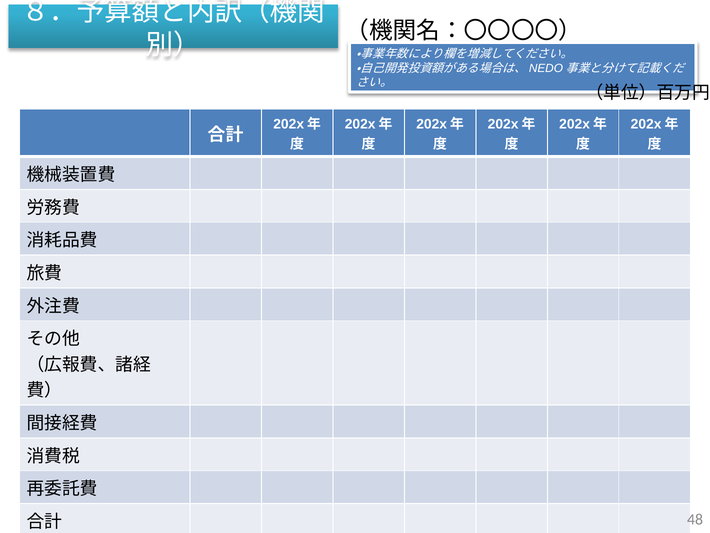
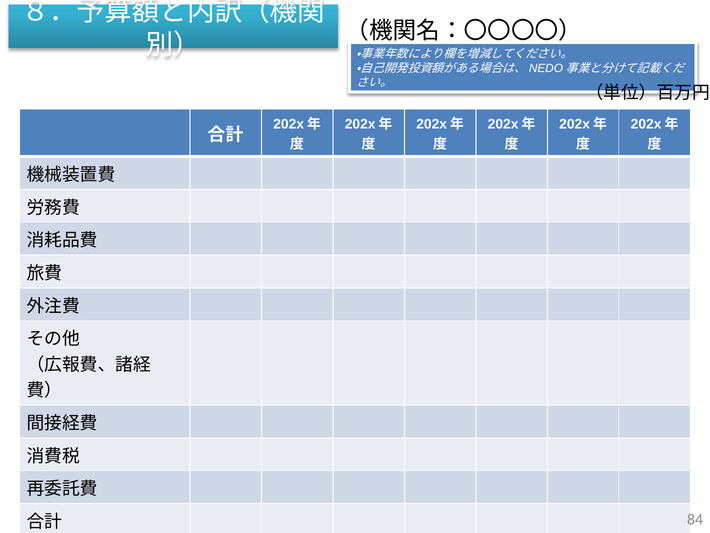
48: 48 -> 84
